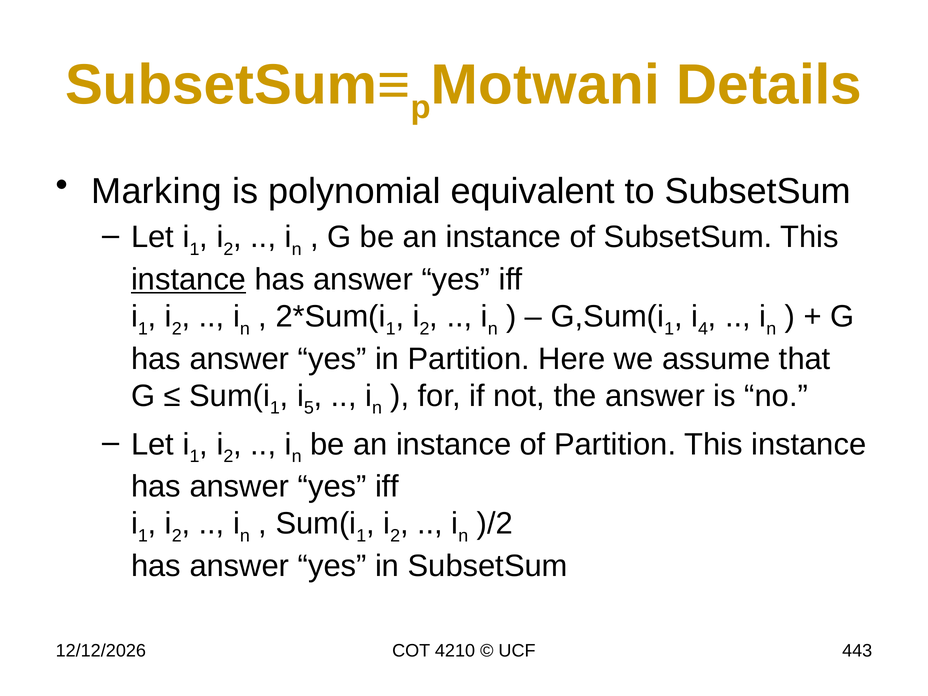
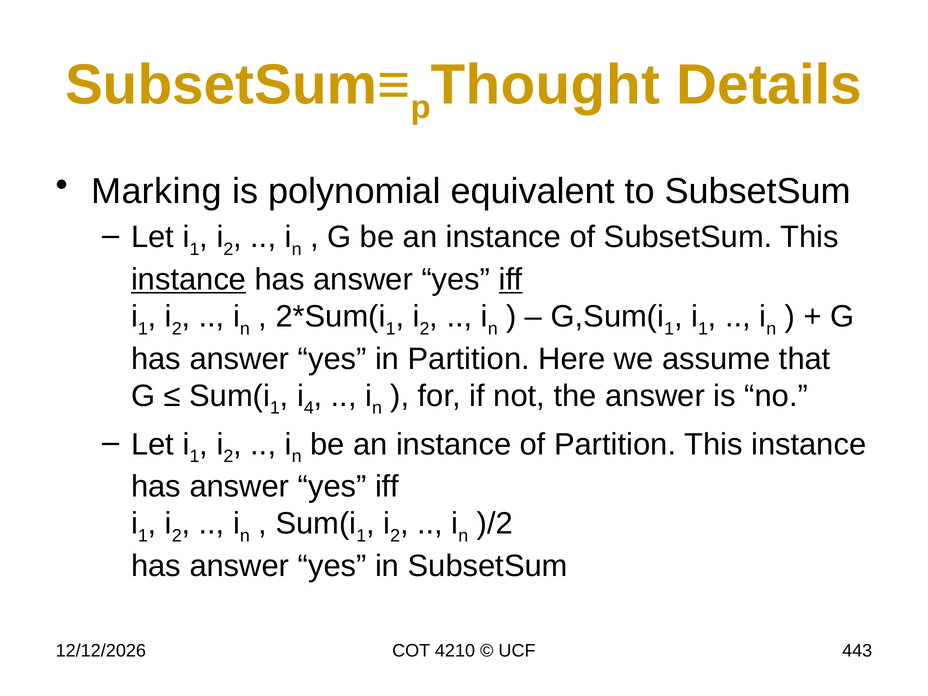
Motwani: Motwani -> Thought
iff at (511, 280) underline: none -> present
4 at (703, 329): 4 -> 1
5: 5 -> 4
